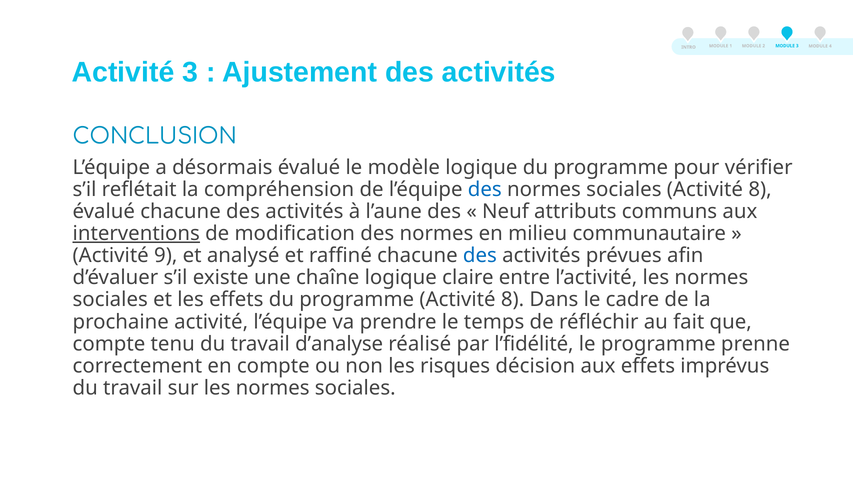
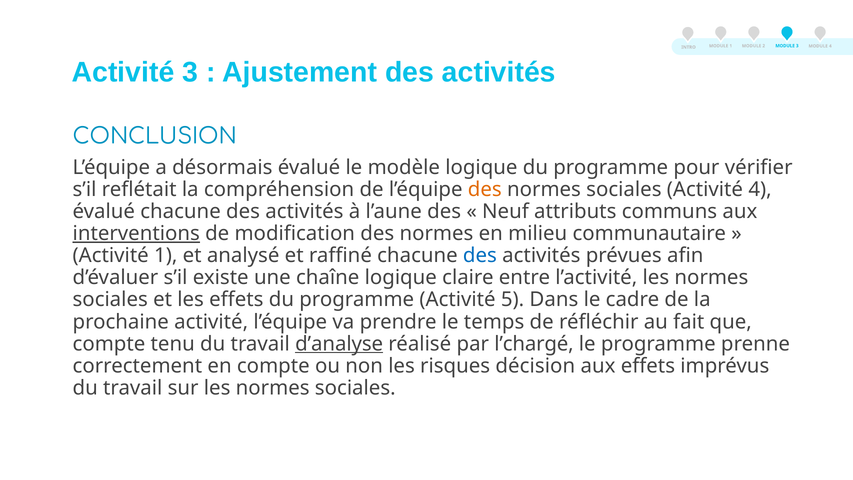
des at (485, 189) colour: blue -> orange
sociales Activité 8: 8 -> 4
Activité 9: 9 -> 1
programme Activité 8: 8 -> 5
d’analyse underline: none -> present
l’fidélité: l’fidélité -> l’chargé
